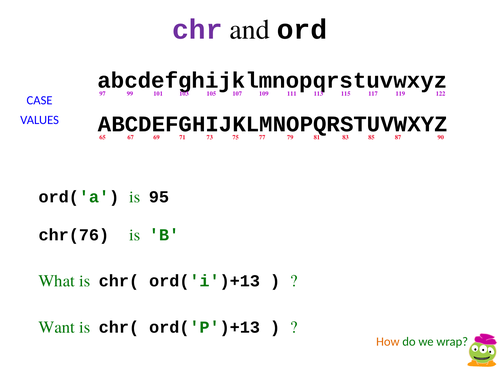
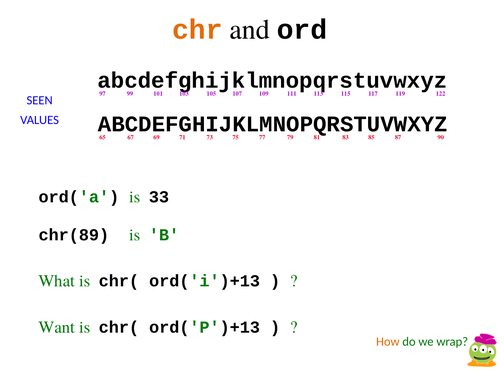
chr colour: purple -> orange
CASE: CASE -> SEEN
95: 95 -> 33
chr(76: chr(76 -> chr(89
